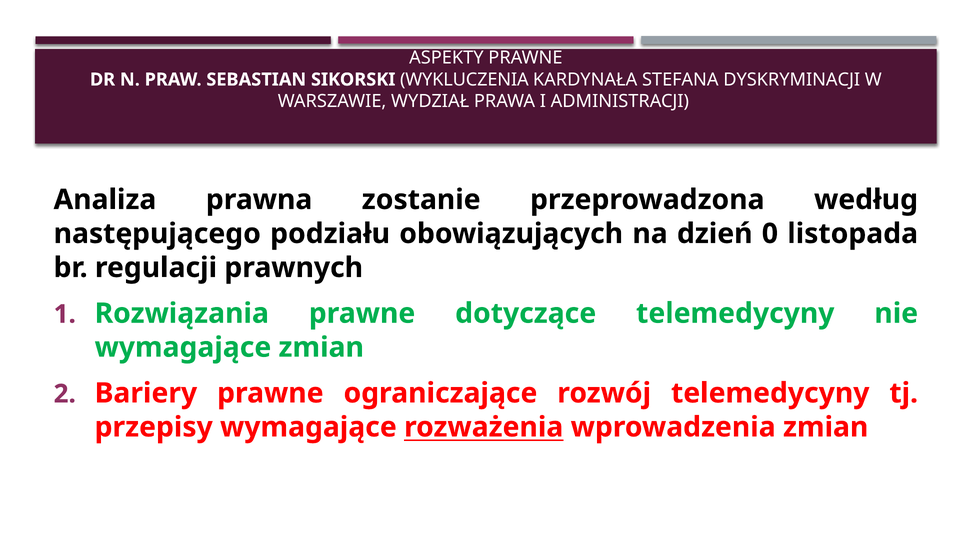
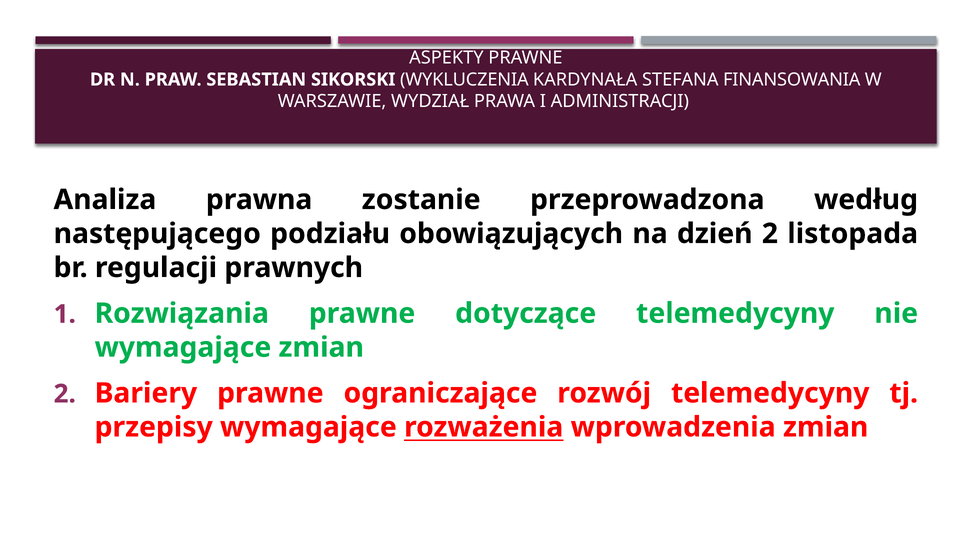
DYSKRYMINACJI: DYSKRYMINACJI -> FINANSOWANIA
dzień 0: 0 -> 2
